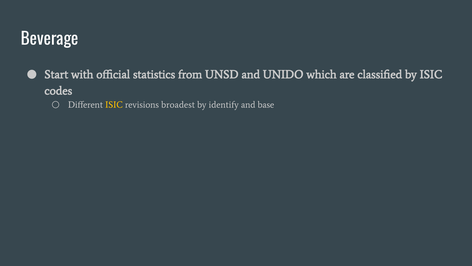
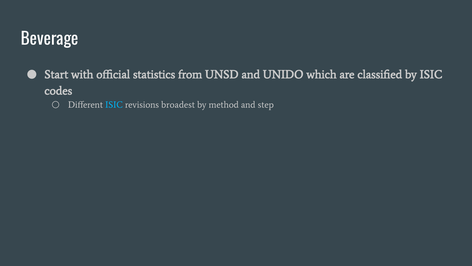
ISIC at (114, 105) colour: yellow -> light blue
identify: identify -> method
base: base -> step
